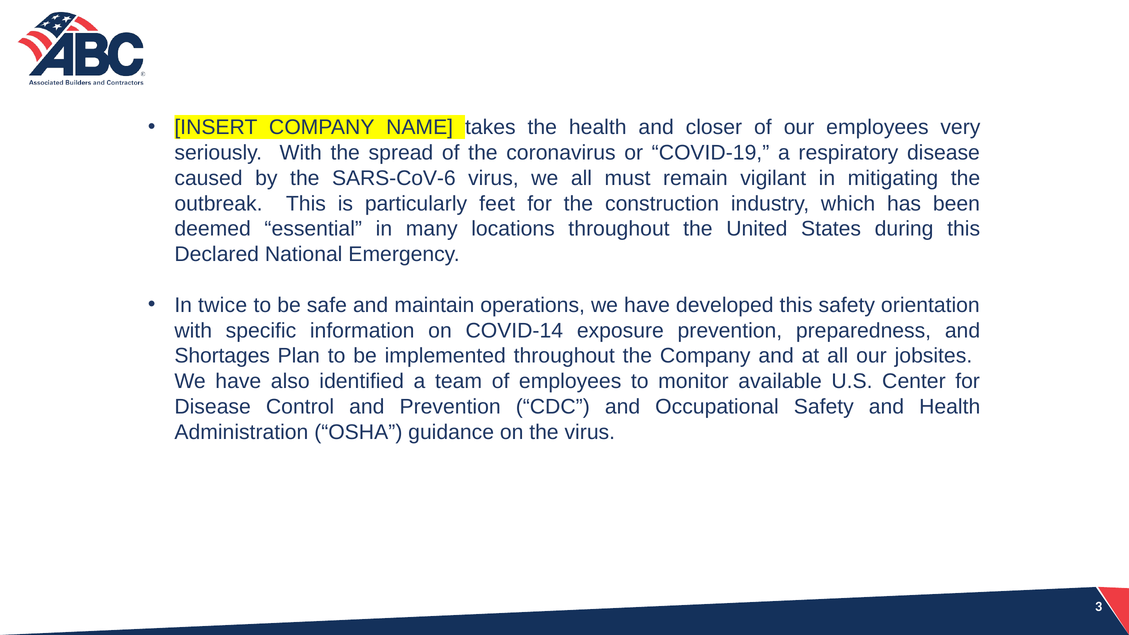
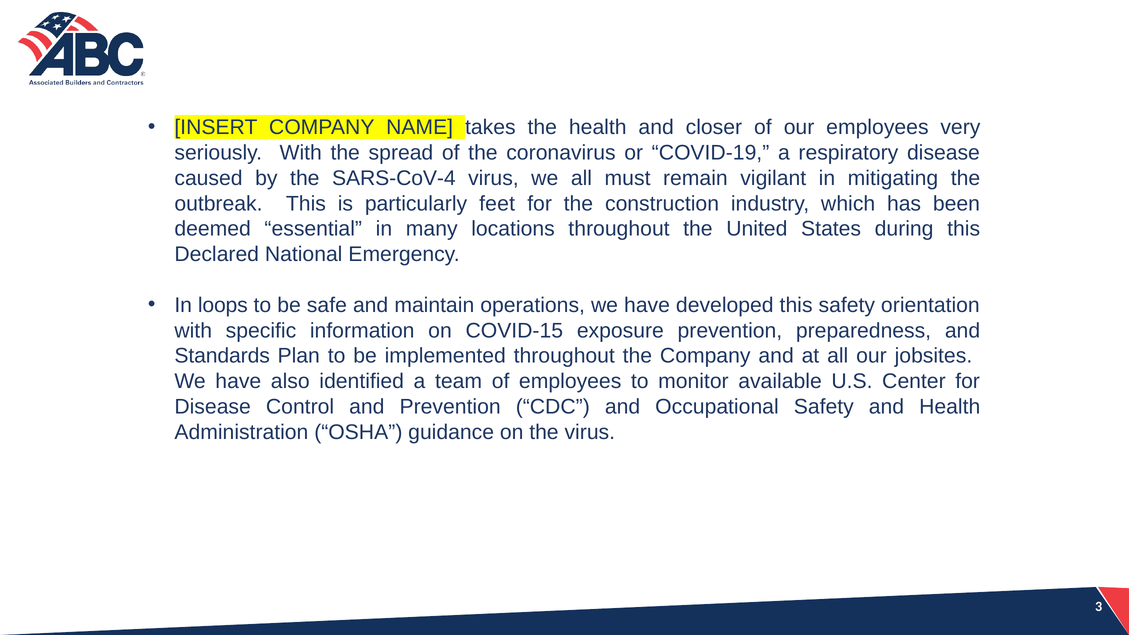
SARS-CoV-6: SARS-CoV-6 -> SARS-CoV-4
twice: twice -> loops
COVID-14: COVID-14 -> COVID-15
Shortages: Shortages -> Standards
